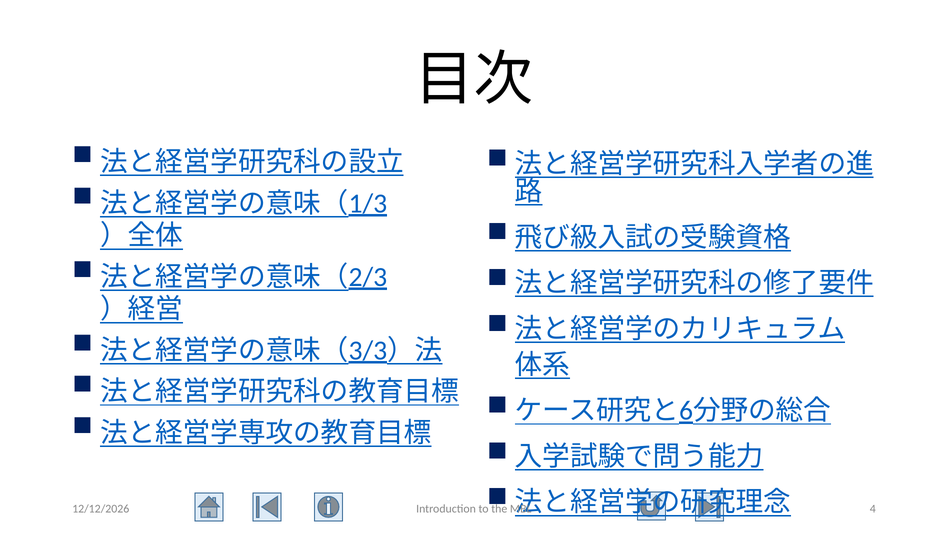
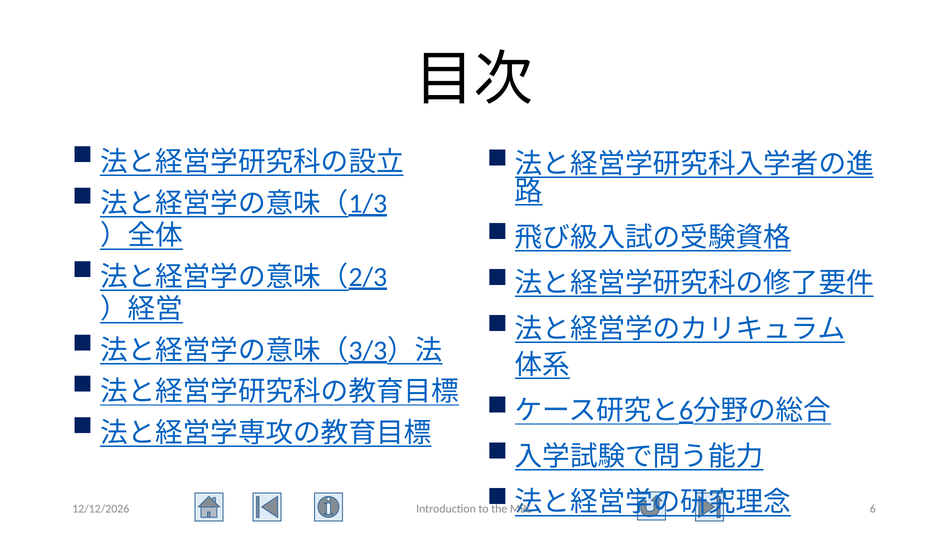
4: 4 -> 6
